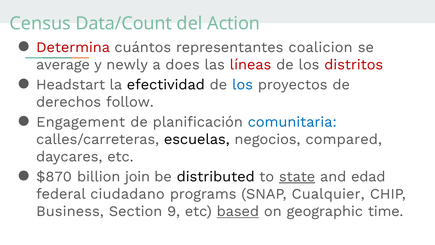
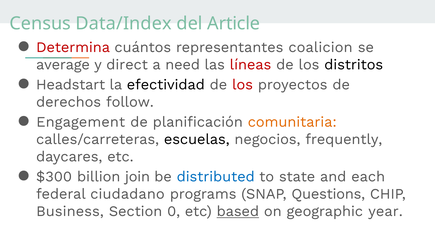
Data/Count: Data/Count -> Data/Index
Action: Action -> Article
newly: newly -> direct
does: does -> need
distritos colour: red -> black
los at (243, 85) colour: blue -> red
comunitaria colour: blue -> orange
compared: compared -> frequently
$870: $870 -> $300
distributed colour: black -> blue
state underline: present -> none
edad: edad -> each
Cualquier: Cualquier -> Questions
9: 9 -> 0
time: time -> year
